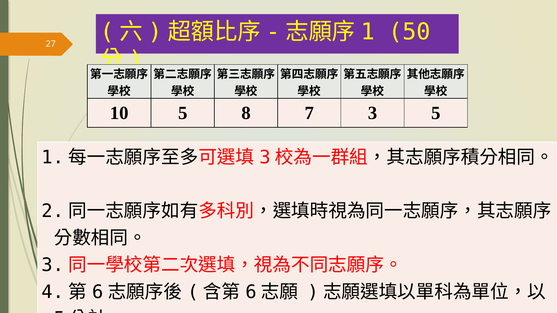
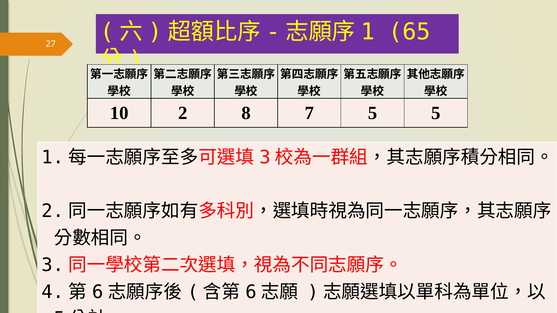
50: 50 -> 65
10 5: 5 -> 2
7 3: 3 -> 5
